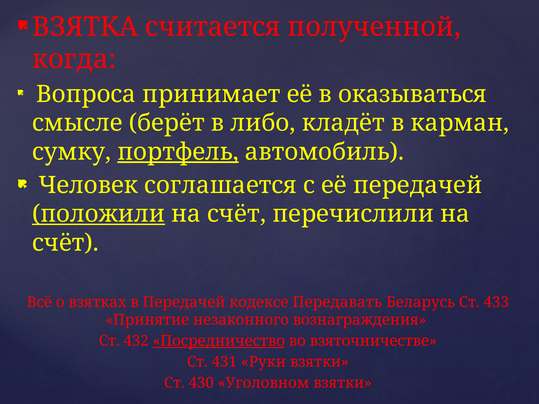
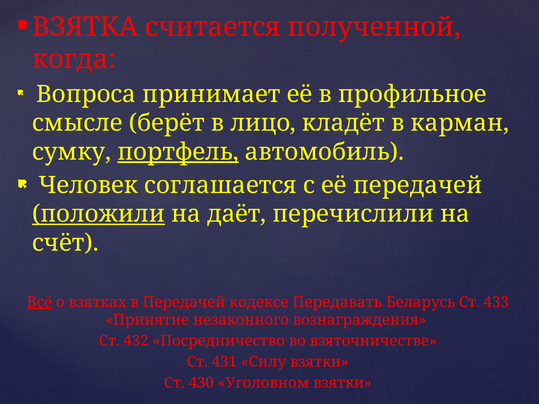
оказываться: оказываться -> профильное
либо: либо -> лицо
счёт at (237, 214): счёт -> даёт
Всё underline: none -> present
Посредничество underline: present -> none
Руки: Руки -> Силу
